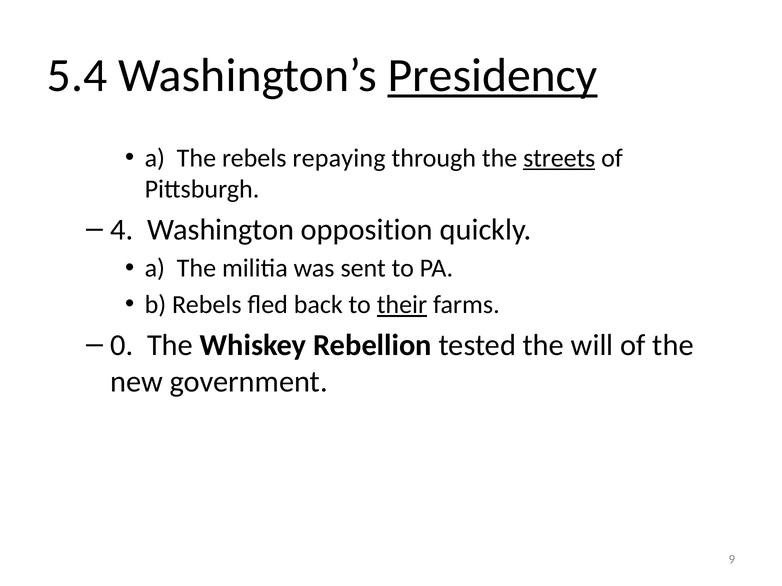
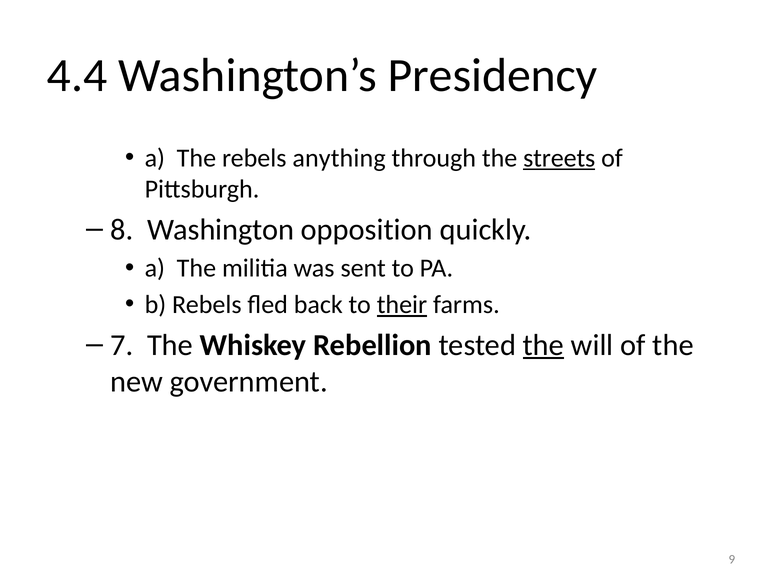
5.4: 5.4 -> 4.4
Presidency underline: present -> none
repaying: repaying -> anything
4: 4 -> 8
0: 0 -> 7
the at (543, 345) underline: none -> present
